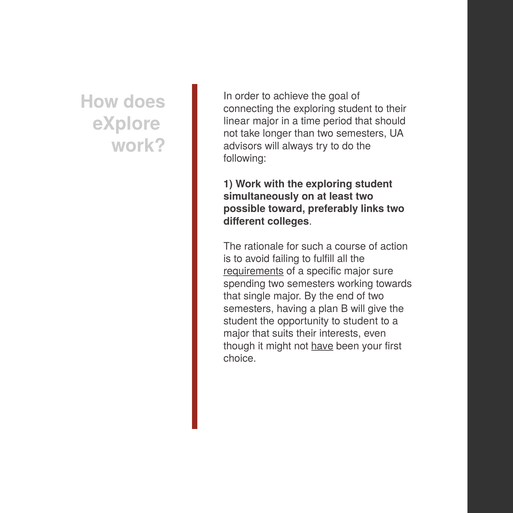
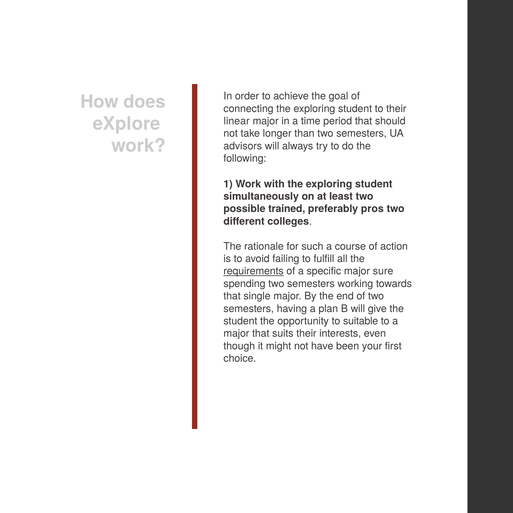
toward: toward -> trained
links: links -> pros
to student: student -> suitable
have underline: present -> none
